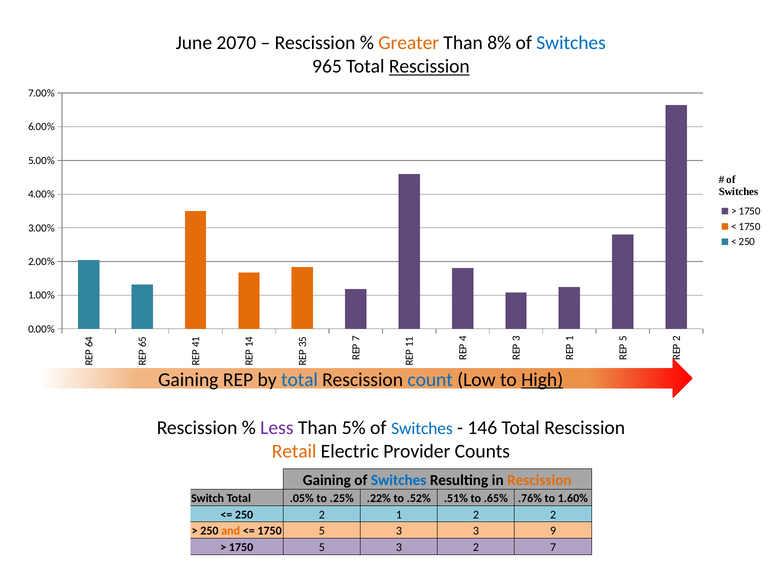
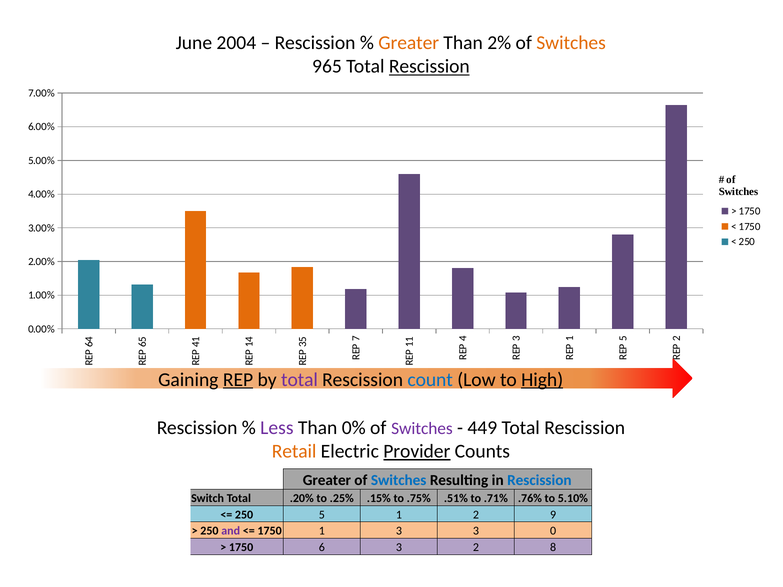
2070: 2070 -> 2004
8%: 8% -> 2%
Switches at (571, 43) colour: blue -> orange
REP underline: none -> present
total at (300, 380) colour: blue -> purple
5%: 5% -> 0%
Switches at (422, 429) colour: blue -> purple
146: 146 -> 449
Provider underline: none -> present
Gaining at (327, 480): Gaining -> Greater
Rescission at (539, 480) colour: orange -> blue
.05%: .05% -> .20%
.22%: .22% -> .15%
.52%: .52% -> .75%
.65%: .65% -> .71%
1.60%: 1.60% -> 5.10%
250 2: 2 -> 5
2 2: 2 -> 9
and colour: orange -> purple
5 at (322, 531): 5 -> 1
9: 9 -> 0
5 at (322, 548): 5 -> 6
2 7: 7 -> 8
